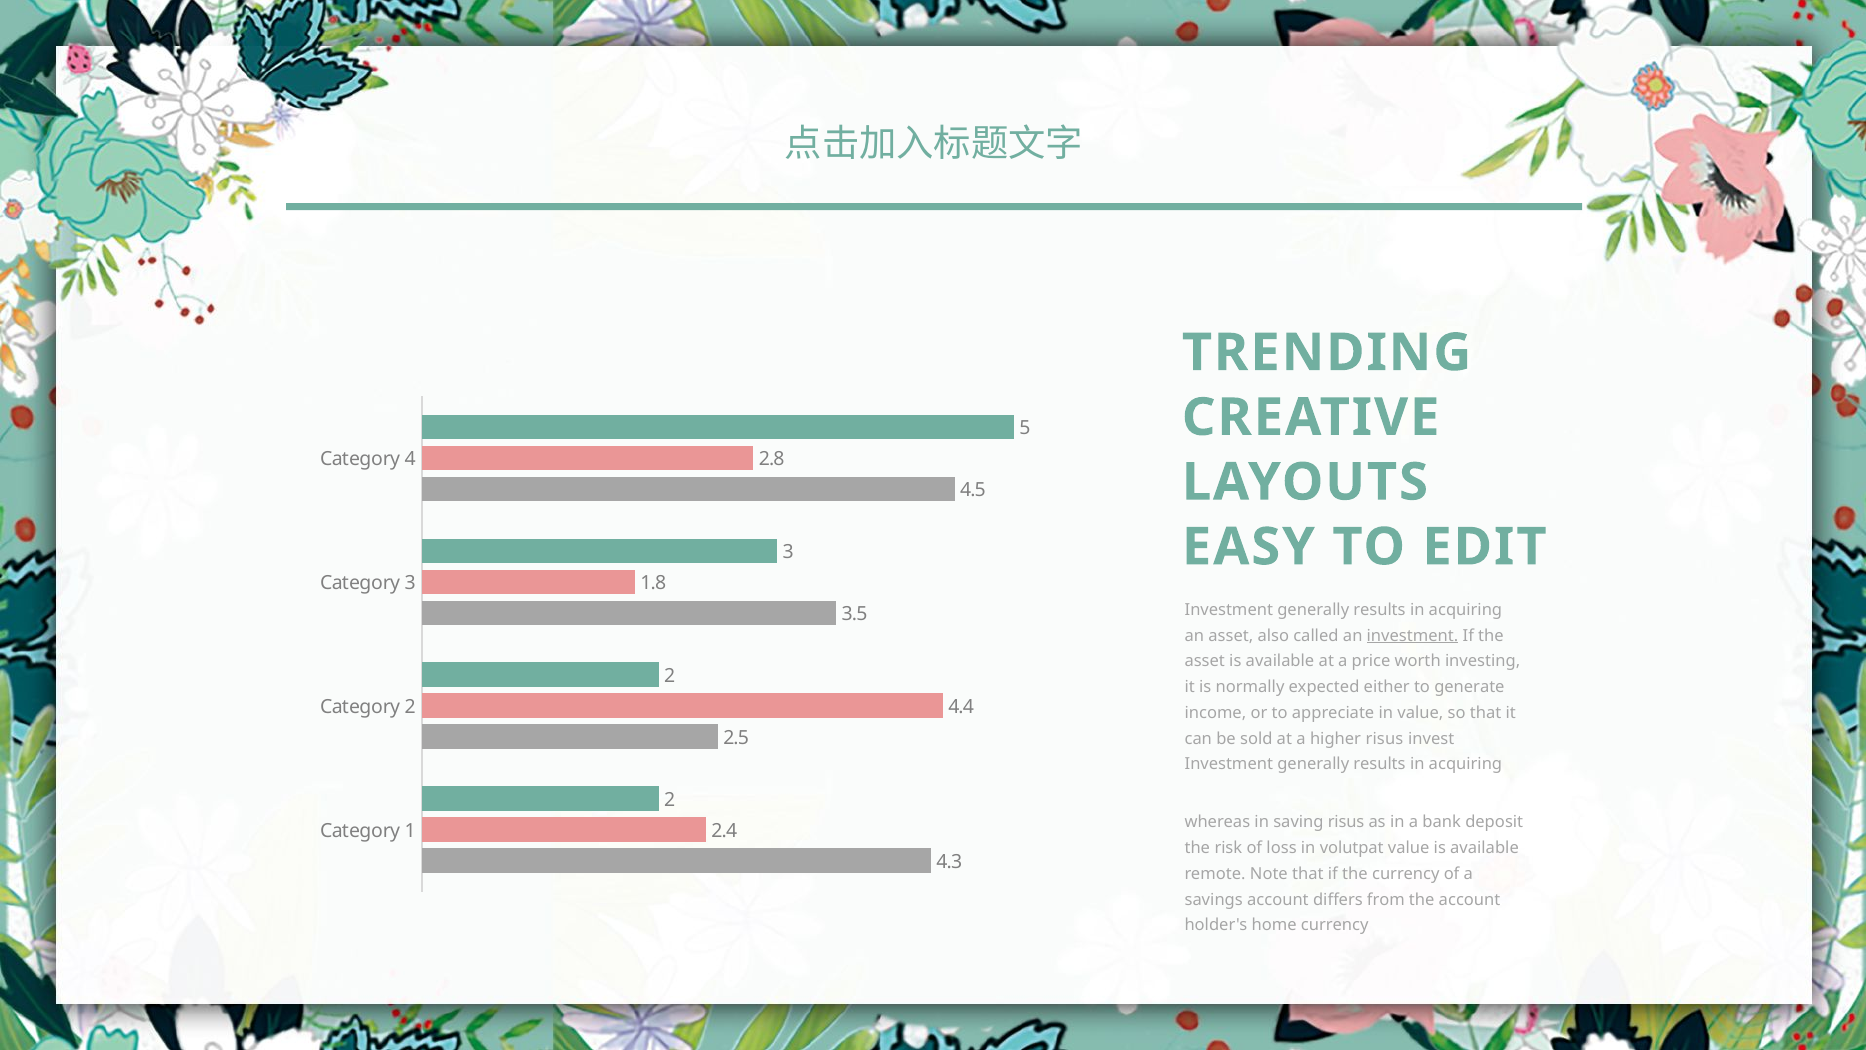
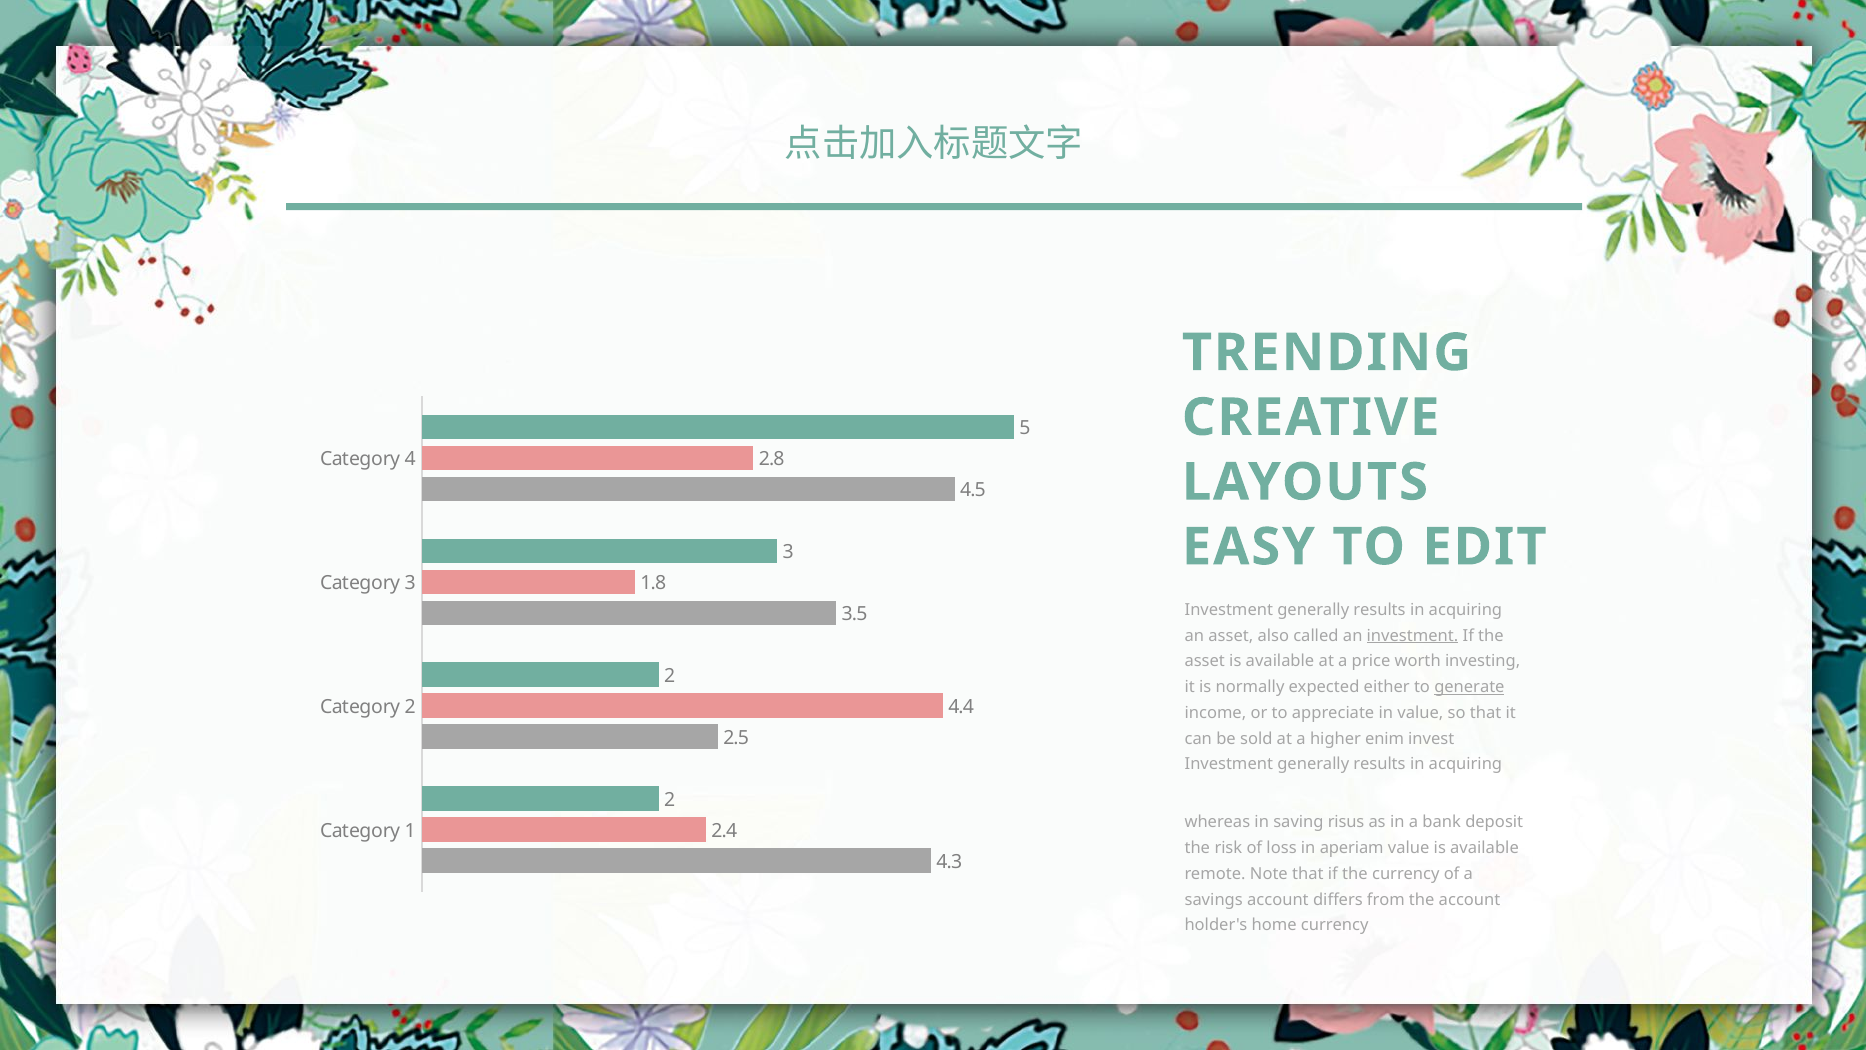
generate underline: none -> present
higher risus: risus -> enim
volutpat: volutpat -> aperiam
